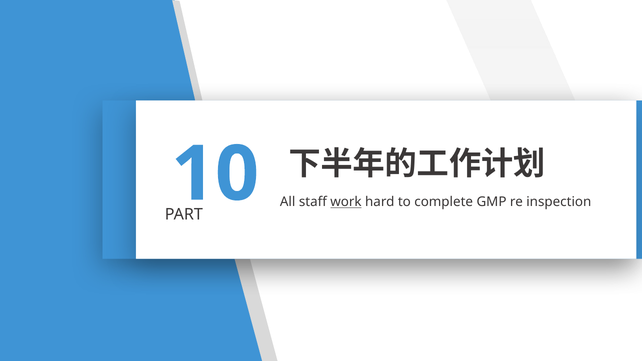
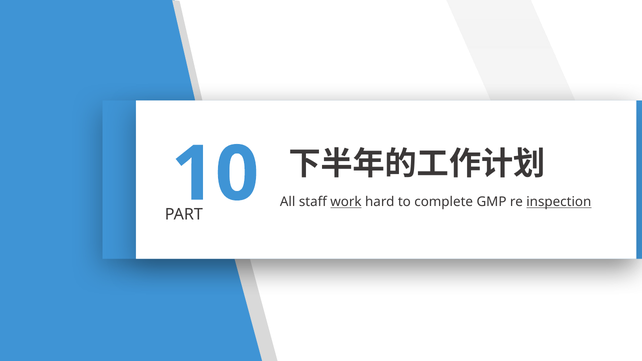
inspection underline: none -> present
